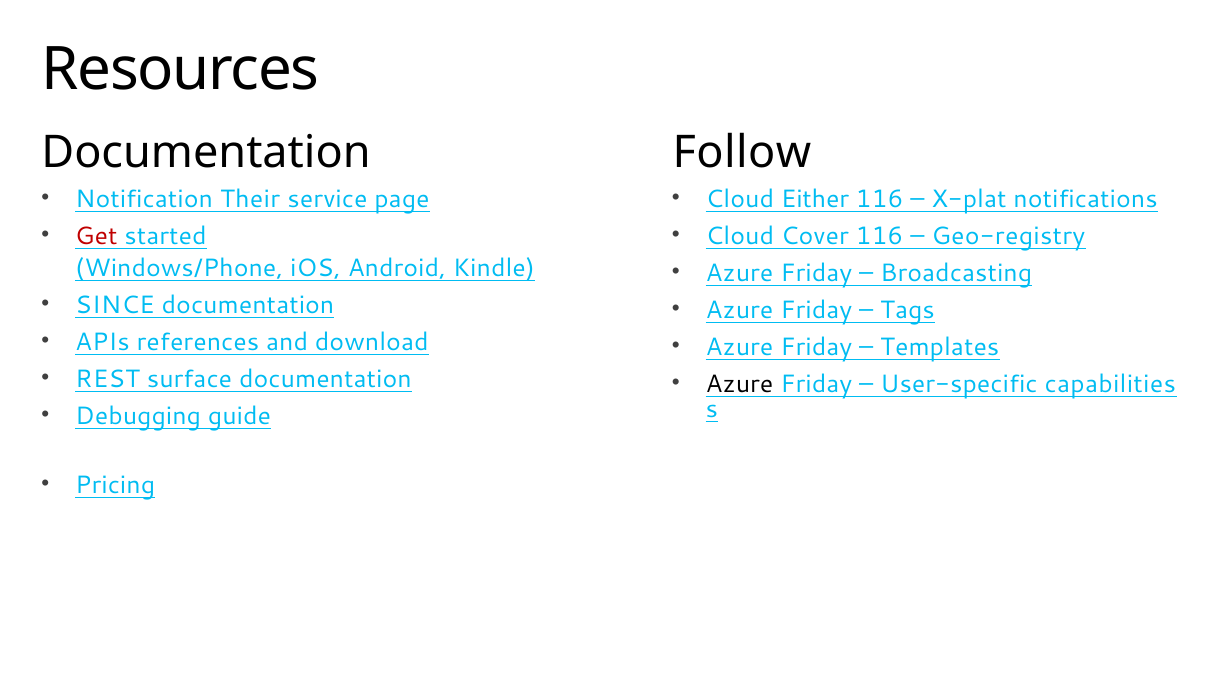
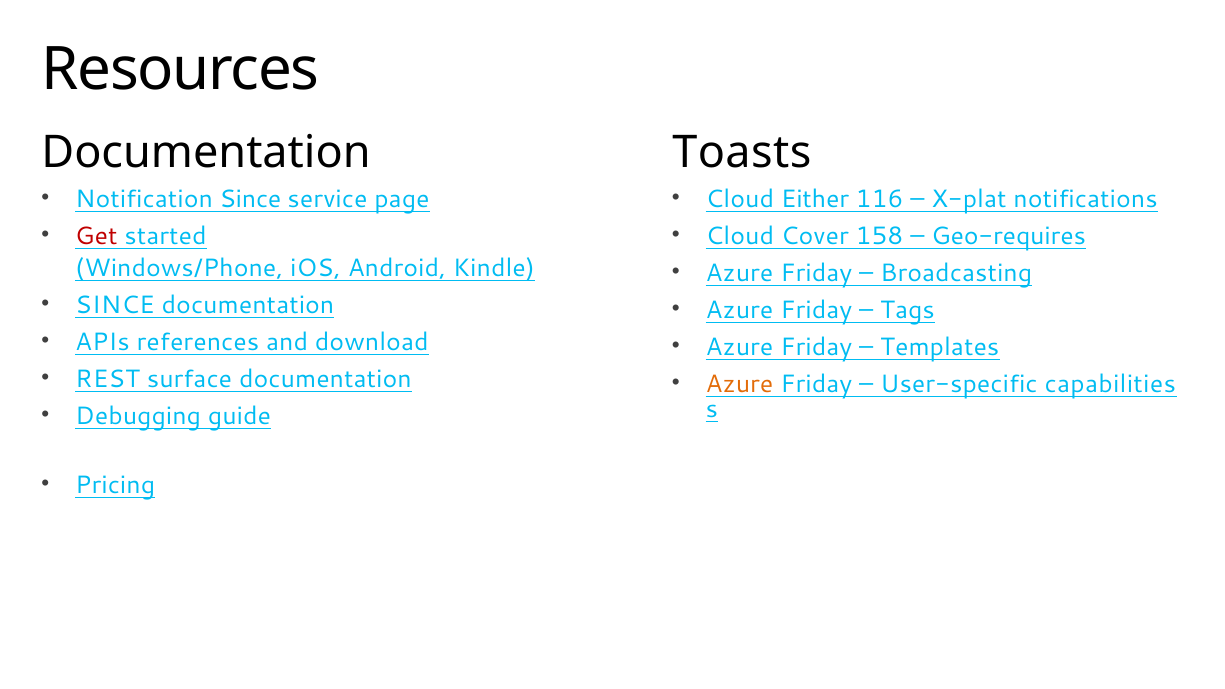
Follow: Follow -> Toasts
Notification Their: Their -> Since
Cover 116: 116 -> 158
Geo-registry: Geo-registry -> Geo-requires
Azure at (740, 384) colour: black -> orange
